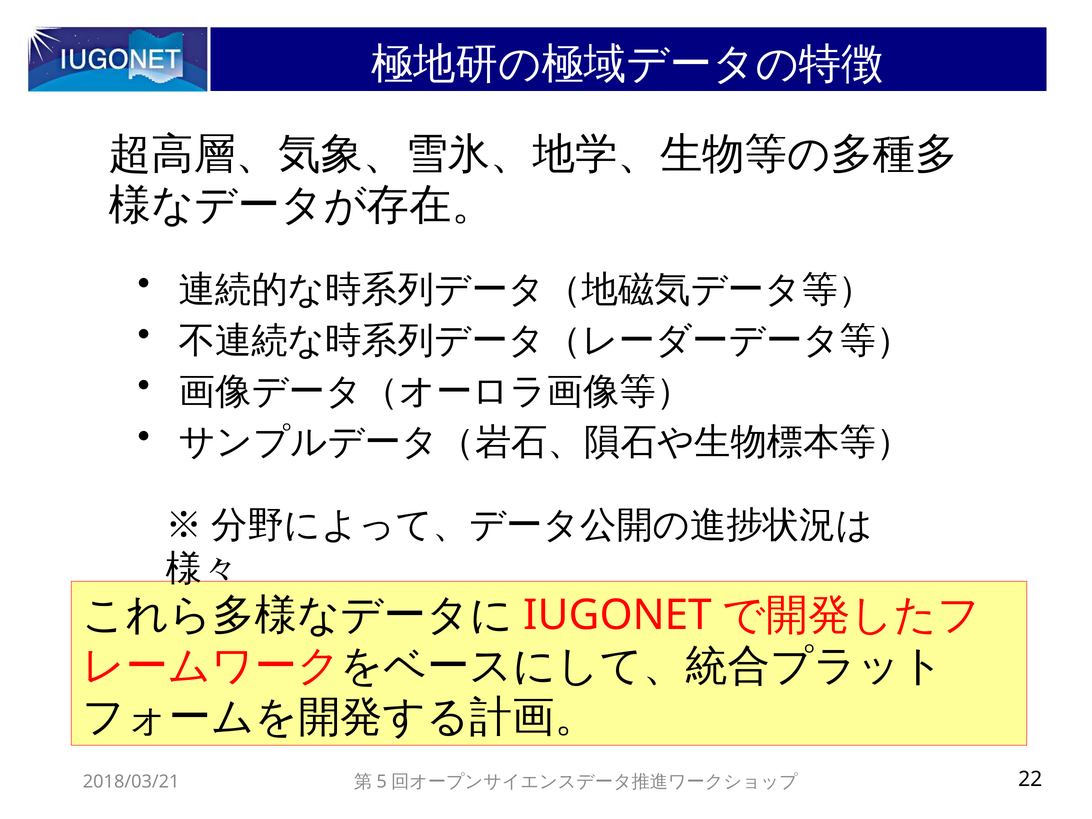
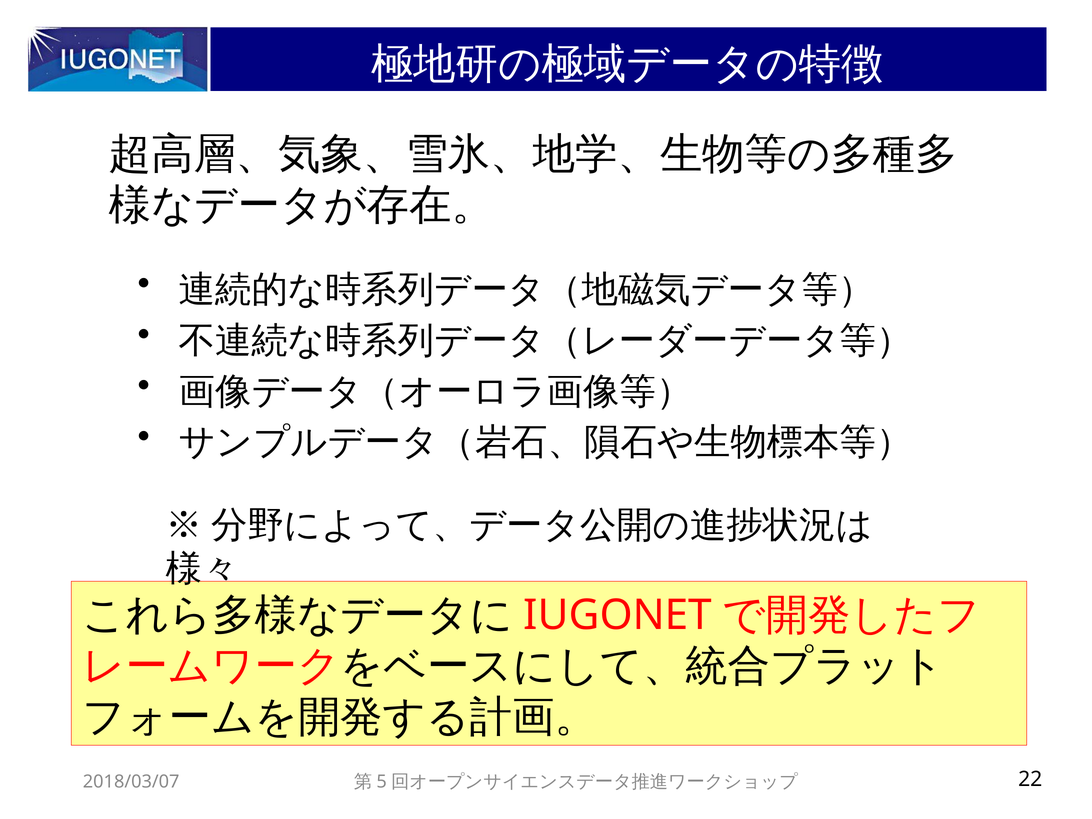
2018/03/21: 2018/03/21 -> 2018/03/07
